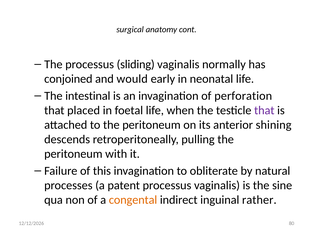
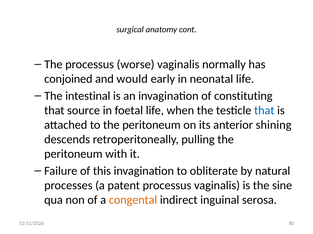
sliding: sliding -> worse
perforation: perforation -> constituting
placed: placed -> source
that at (264, 111) colour: purple -> blue
rather: rather -> serosa
